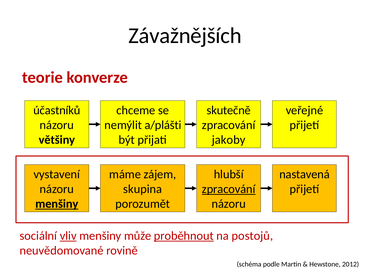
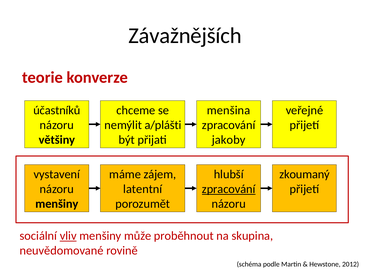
skutečně: skutečně -> menšina
nastavená: nastavená -> zkoumaný
skupina: skupina -> latentní
menšiny at (57, 204) underline: present -> none
proběhnout underline: present -> none
postojů: postojů -> skupina
